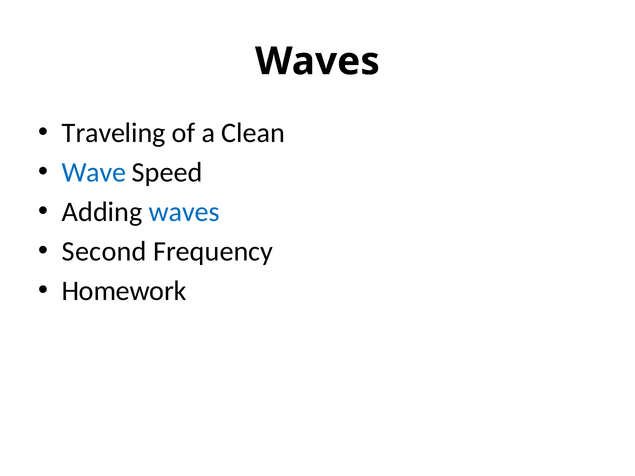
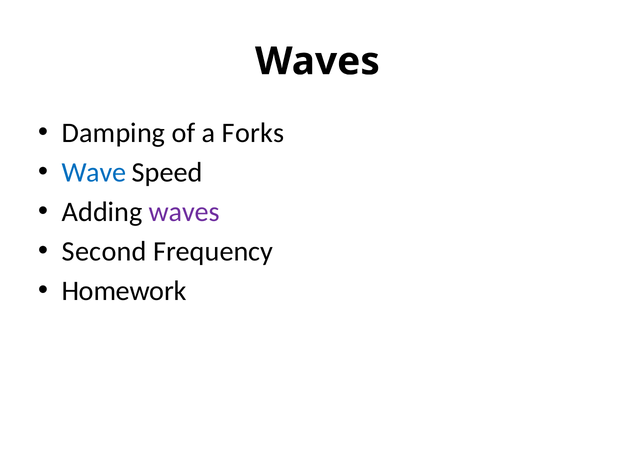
Traveling: Traveling -> Damping
Clean: Clean -> Forks
waves at (184, 212) colour: blue -> purple
